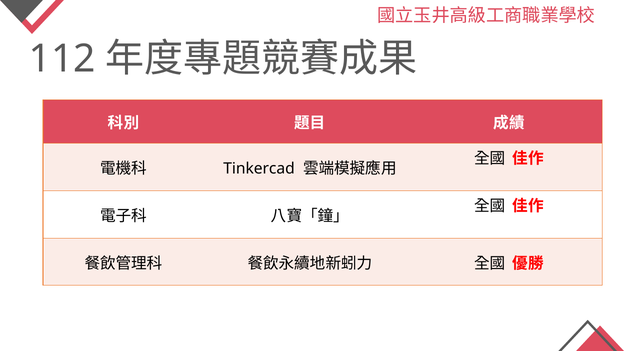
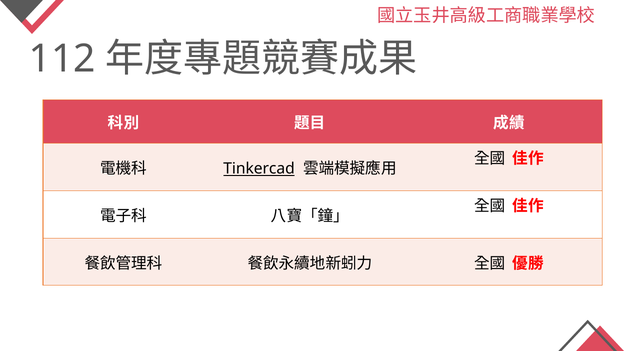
Tinkercad underline: none -> present
